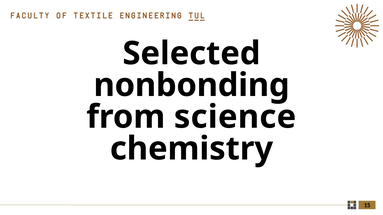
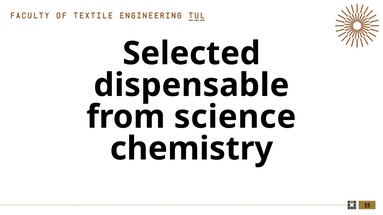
nonbonding: nonbonding -> dispensable
